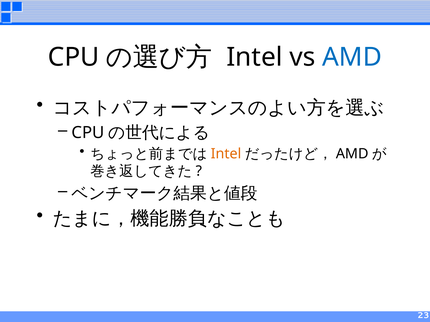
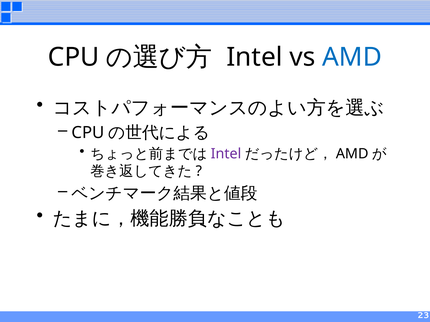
Intel at (226, 154) colour: orange -> purple
